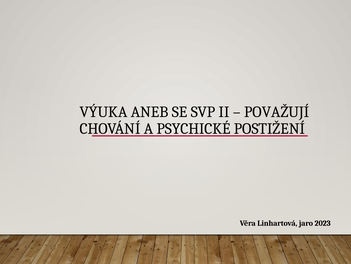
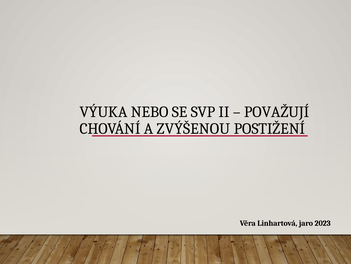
ANEB: ANEB -> NEBO
PSYCHICKÉ: PSYCHICKÉ -> ZVÝŠENOU
